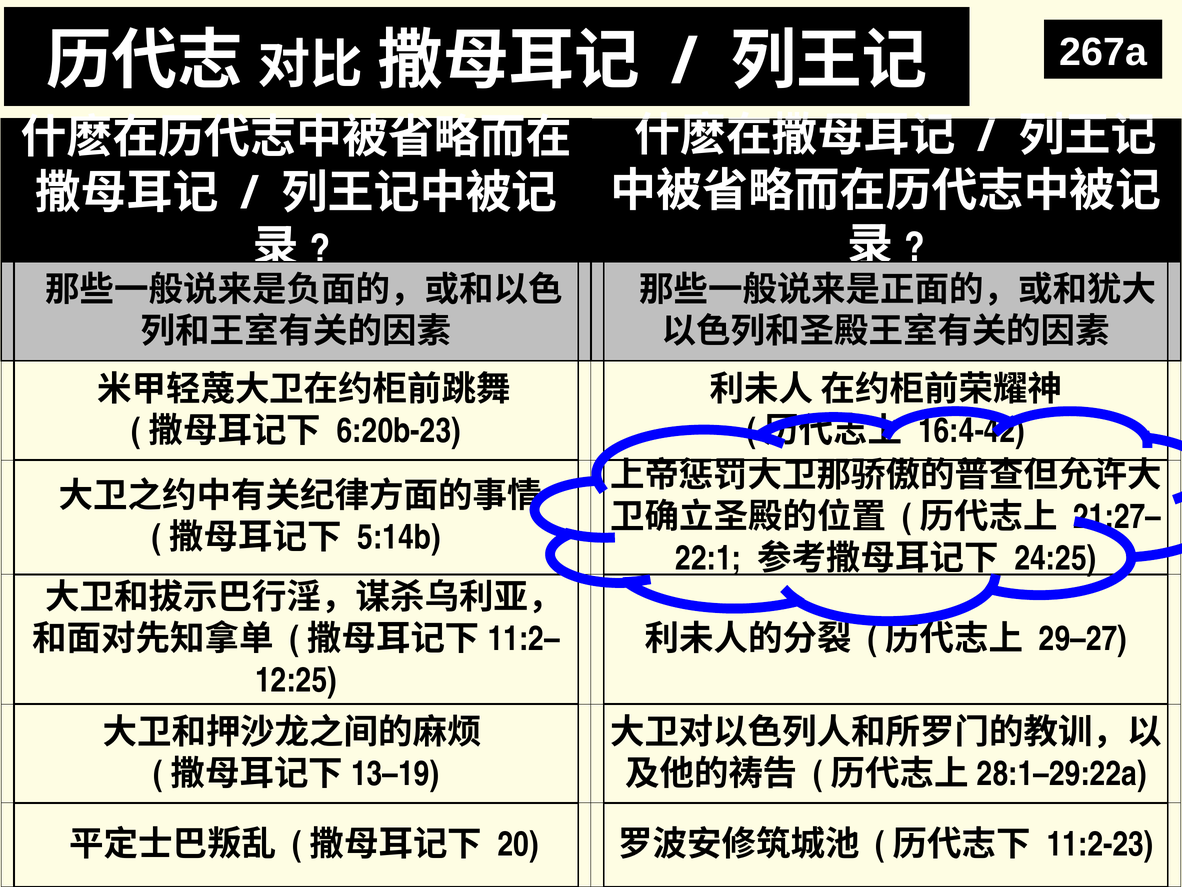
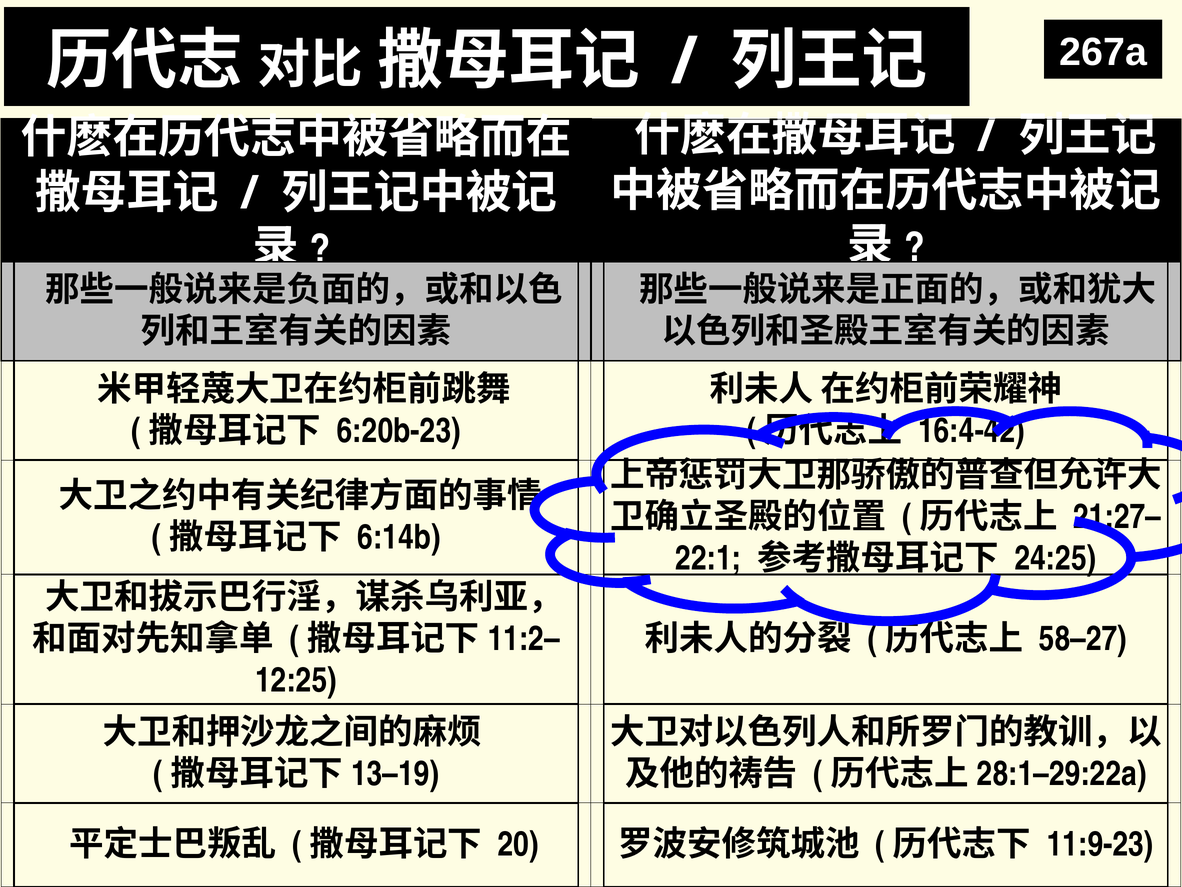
5:14b: 5:14b -> 6:14b
29–27: 29–27 -> 58–27
11:2-23: 11:2-23 -> 11:9-23
